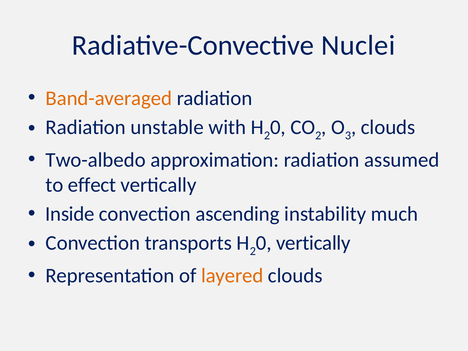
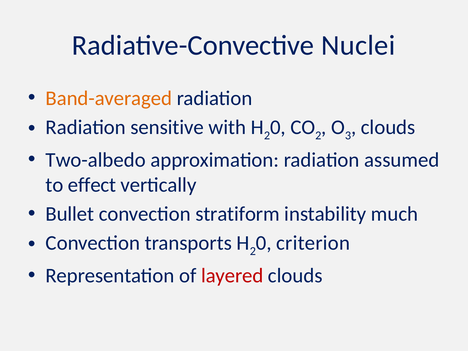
unstable: unstable -> sensitive
Inside: Inside -> Bullet
ascending: ascending -> stratiform
vertically at (313, 243): vertically -> criterion
layered colour: orange -> red
